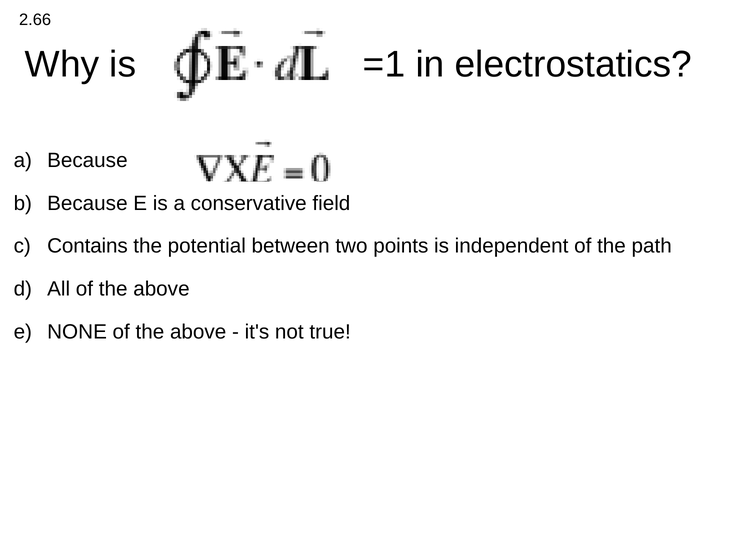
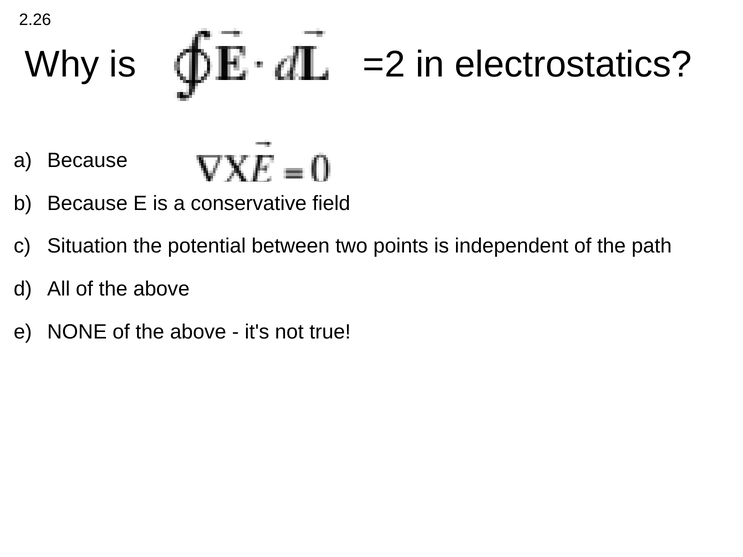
2.66: 2.66 -> 2.26
=1: =1 -> =2
Contains: Contains -> Situation
